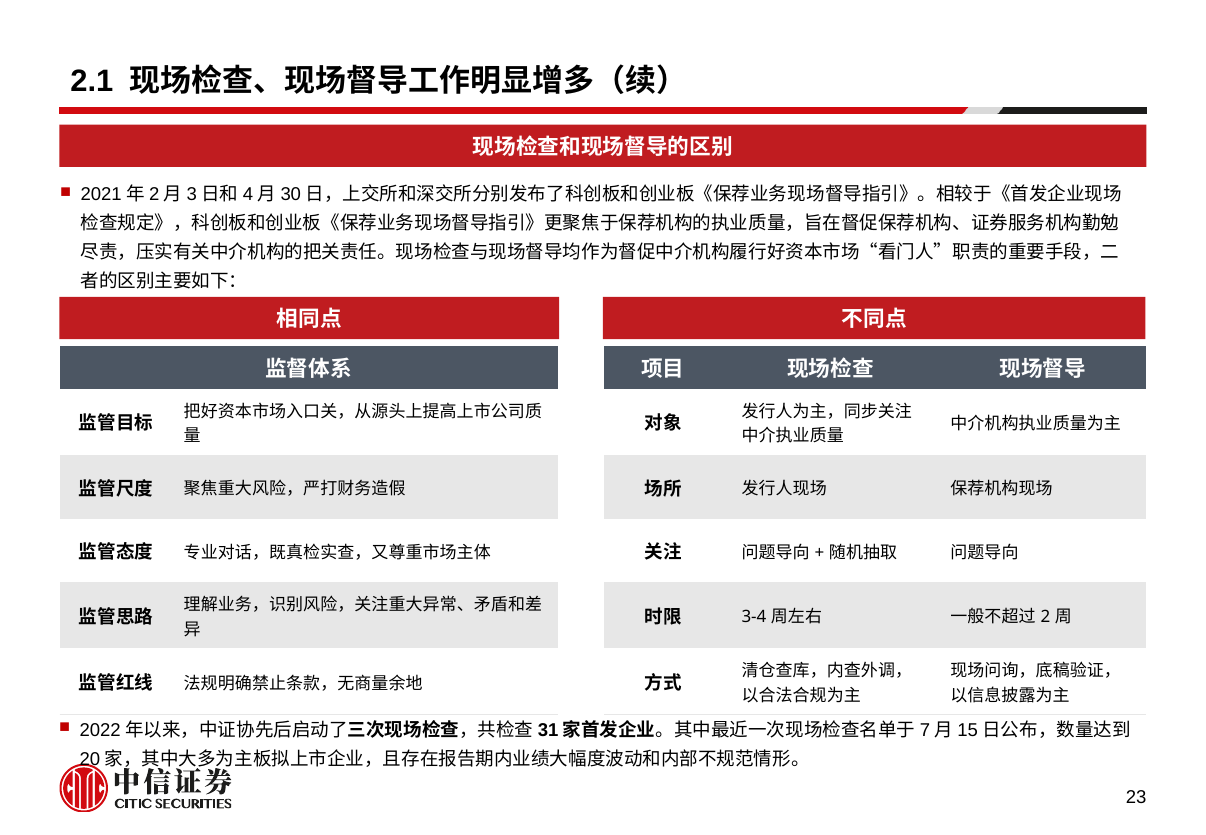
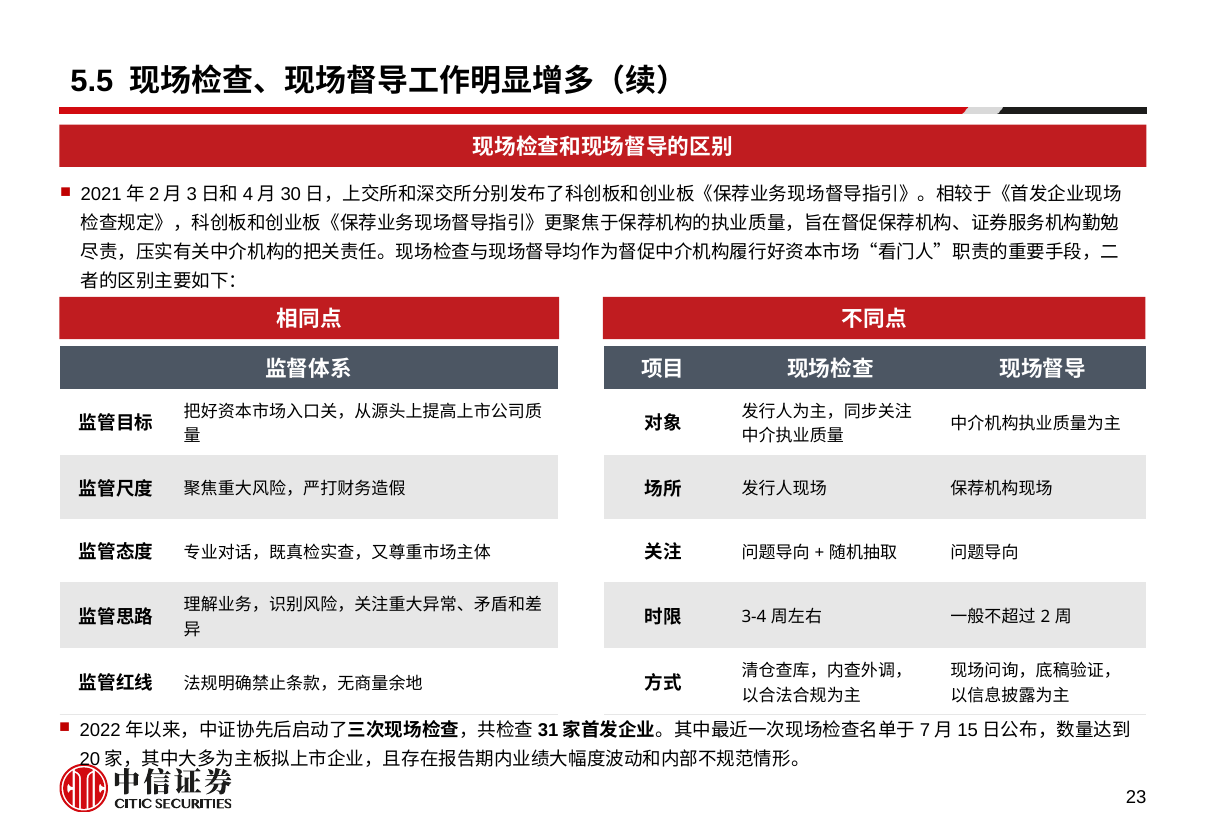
2.1: 2.1 -> 5.5
